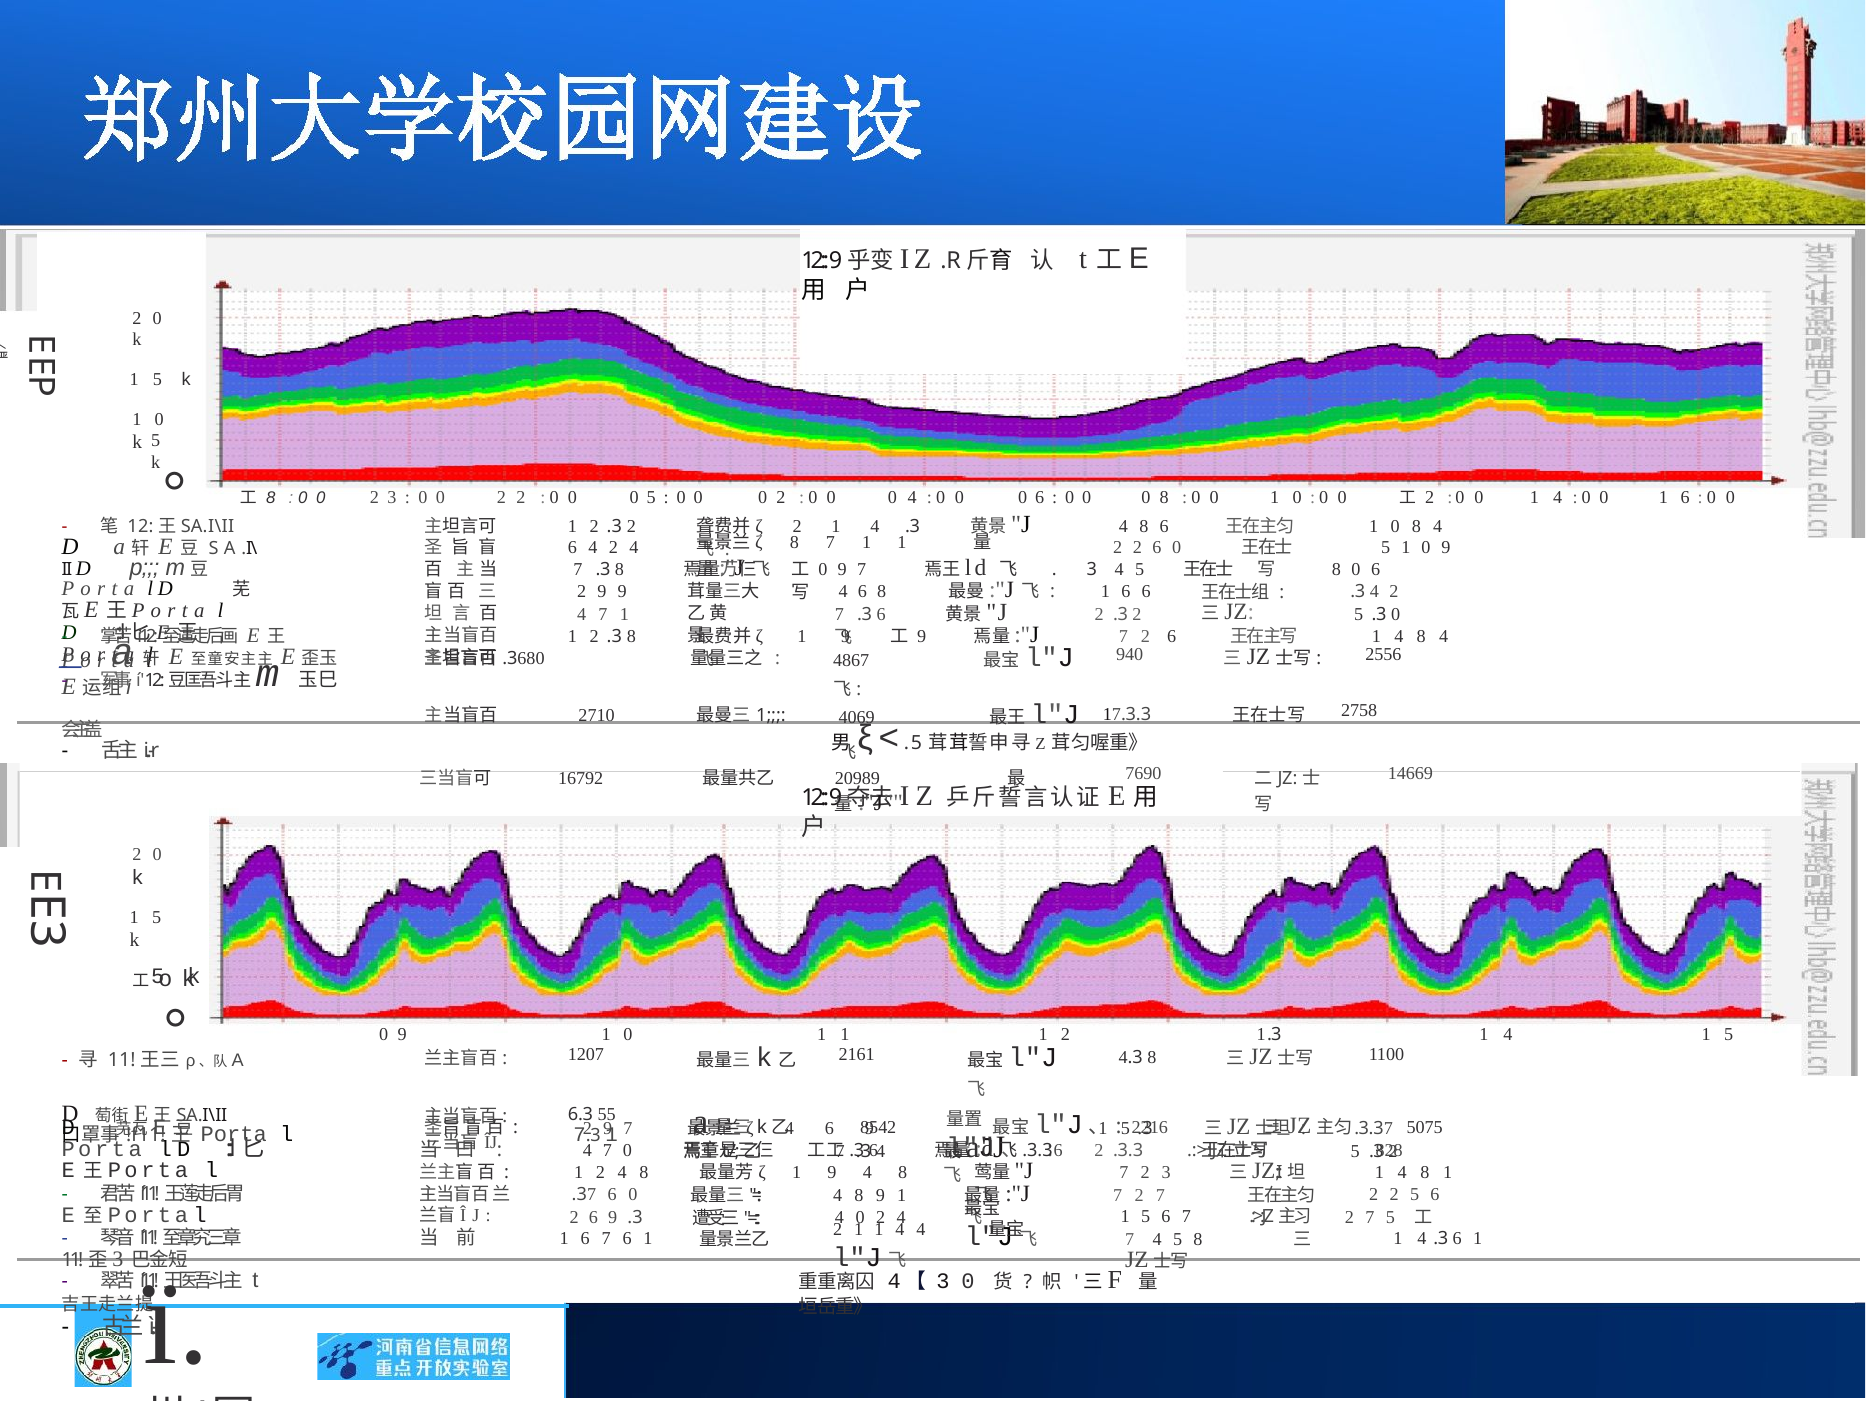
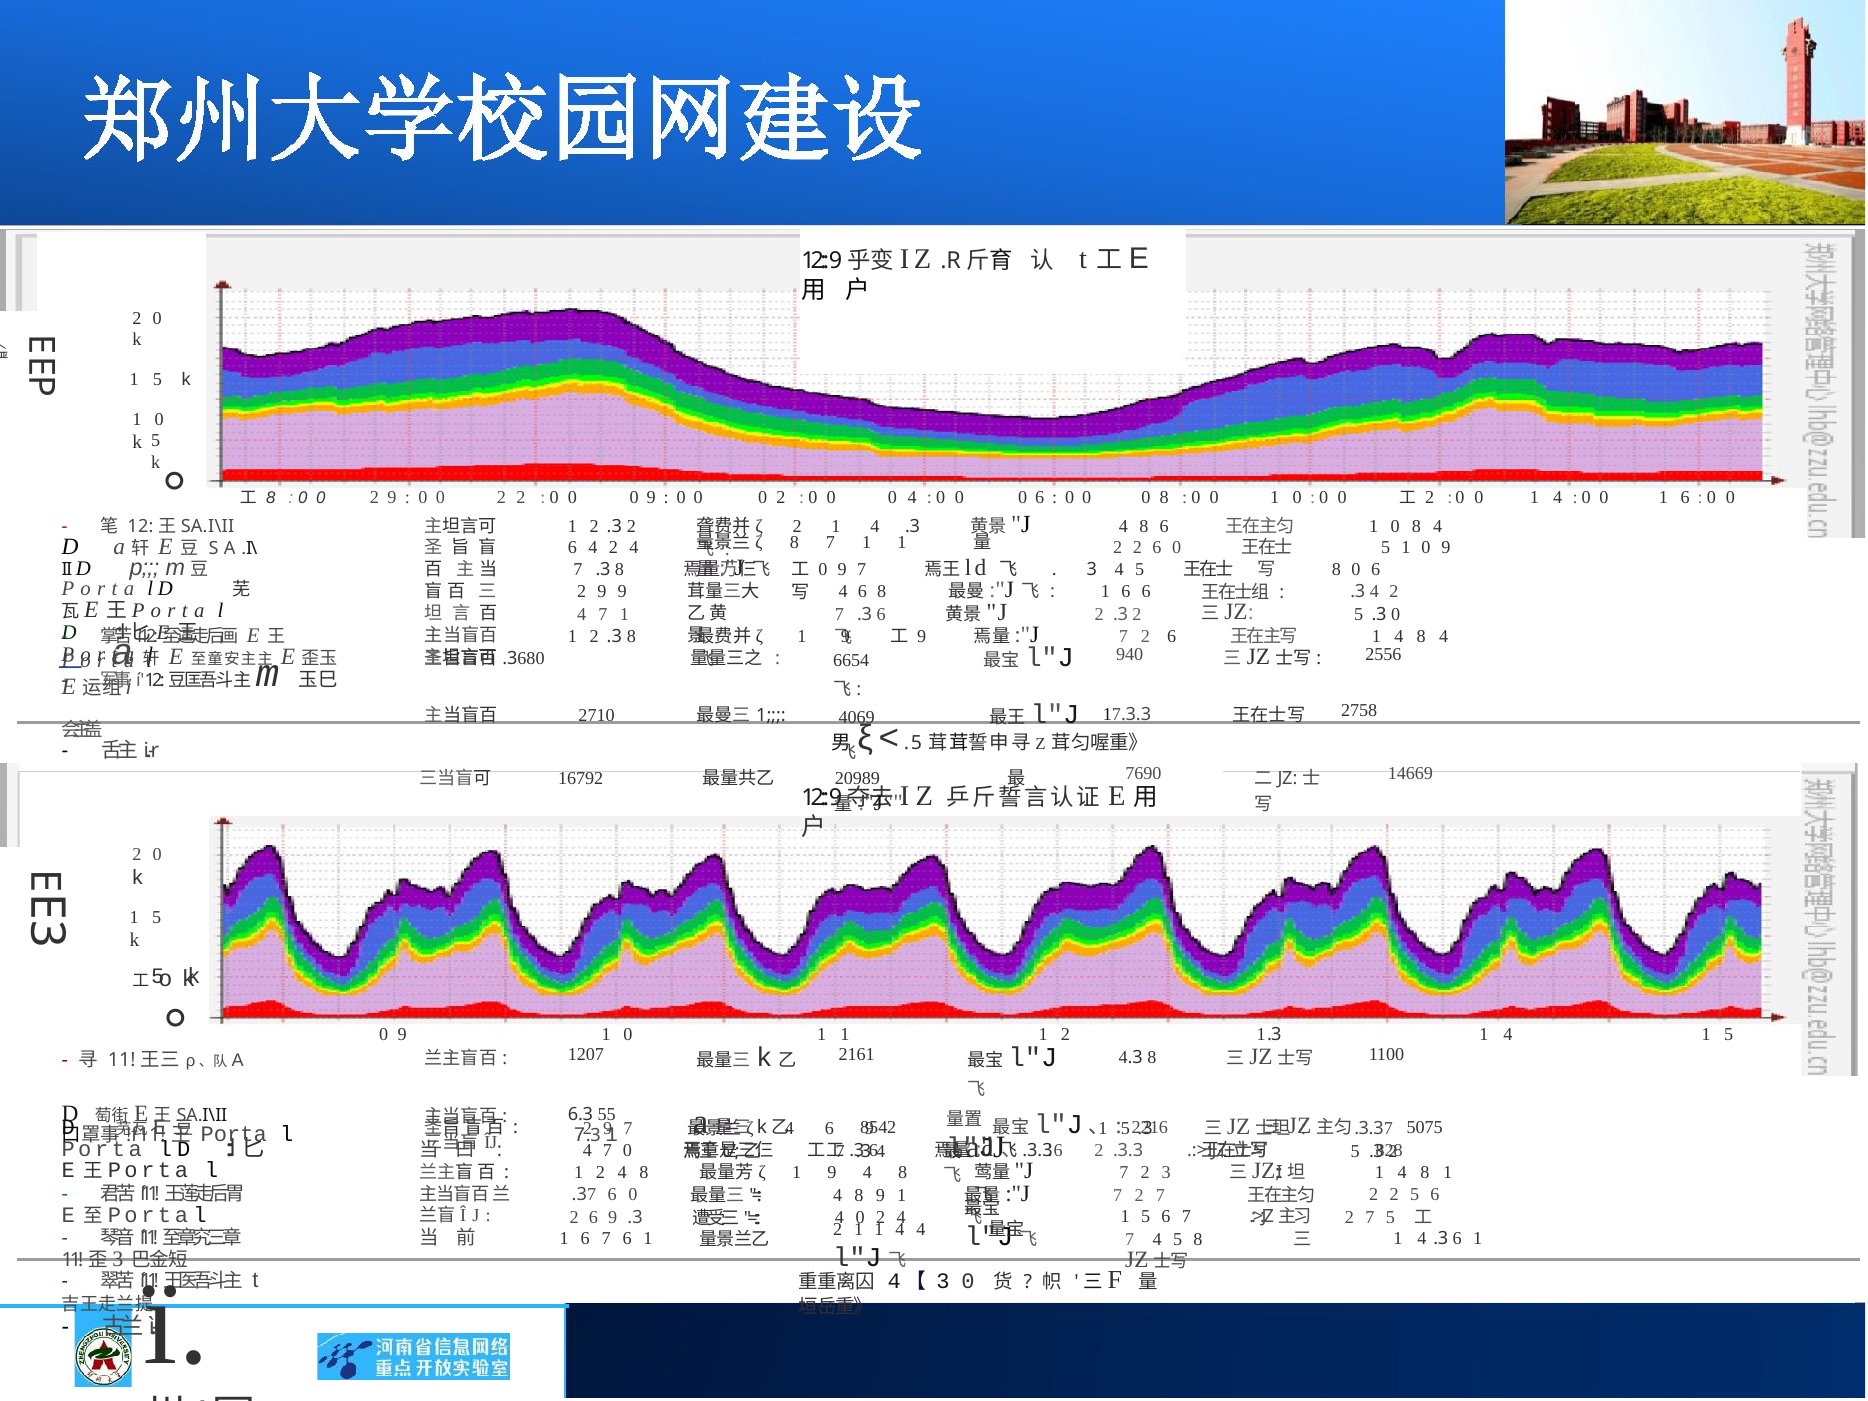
3 at (392, 497): 3 -> 9
0 0 5: 5 -> 9
4867: 4867 -> 6654
